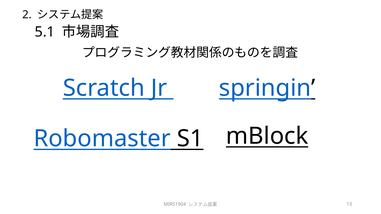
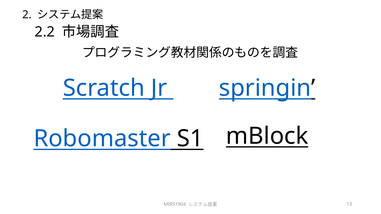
5.1: 5.1 -> 2.2
